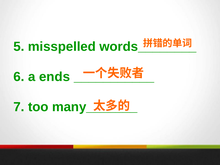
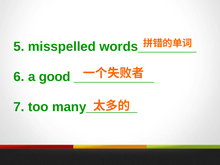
ends: ends -> good
